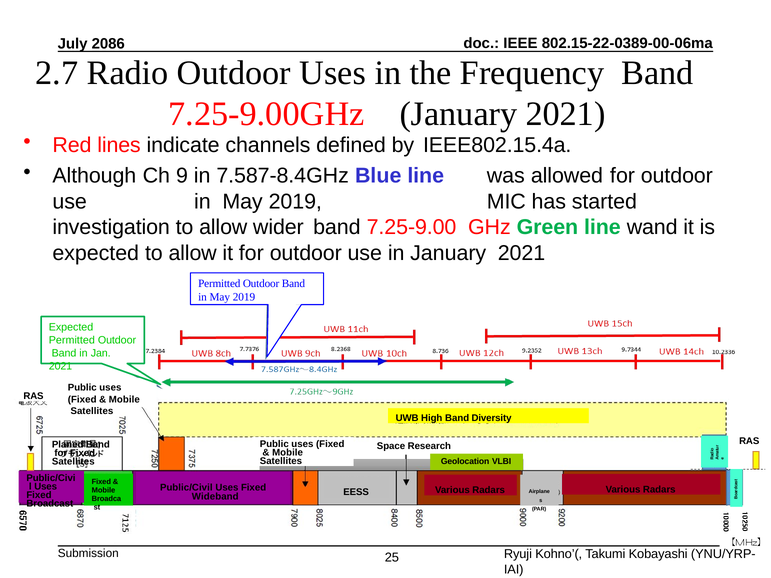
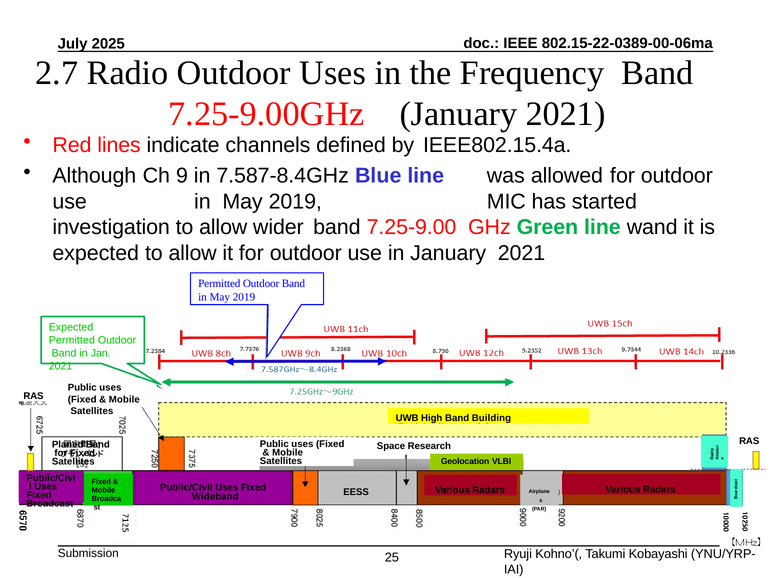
2086: 2086 -> 2025
Diversity: Diversity -> Building
